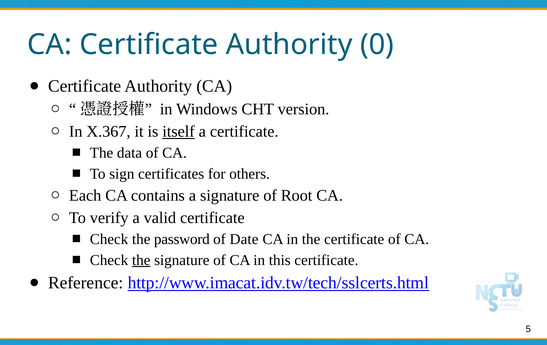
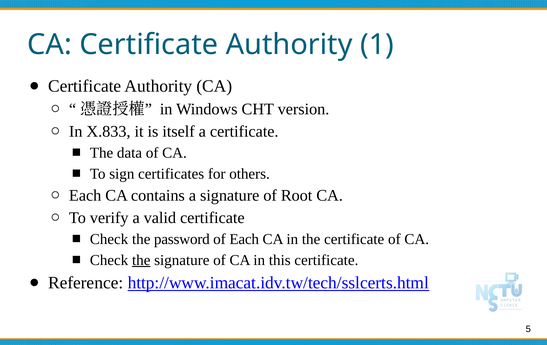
0: 0 -> 1
X.367: X.367 -> X.833
itself underline: present -> none
of Date: Date -> Each
